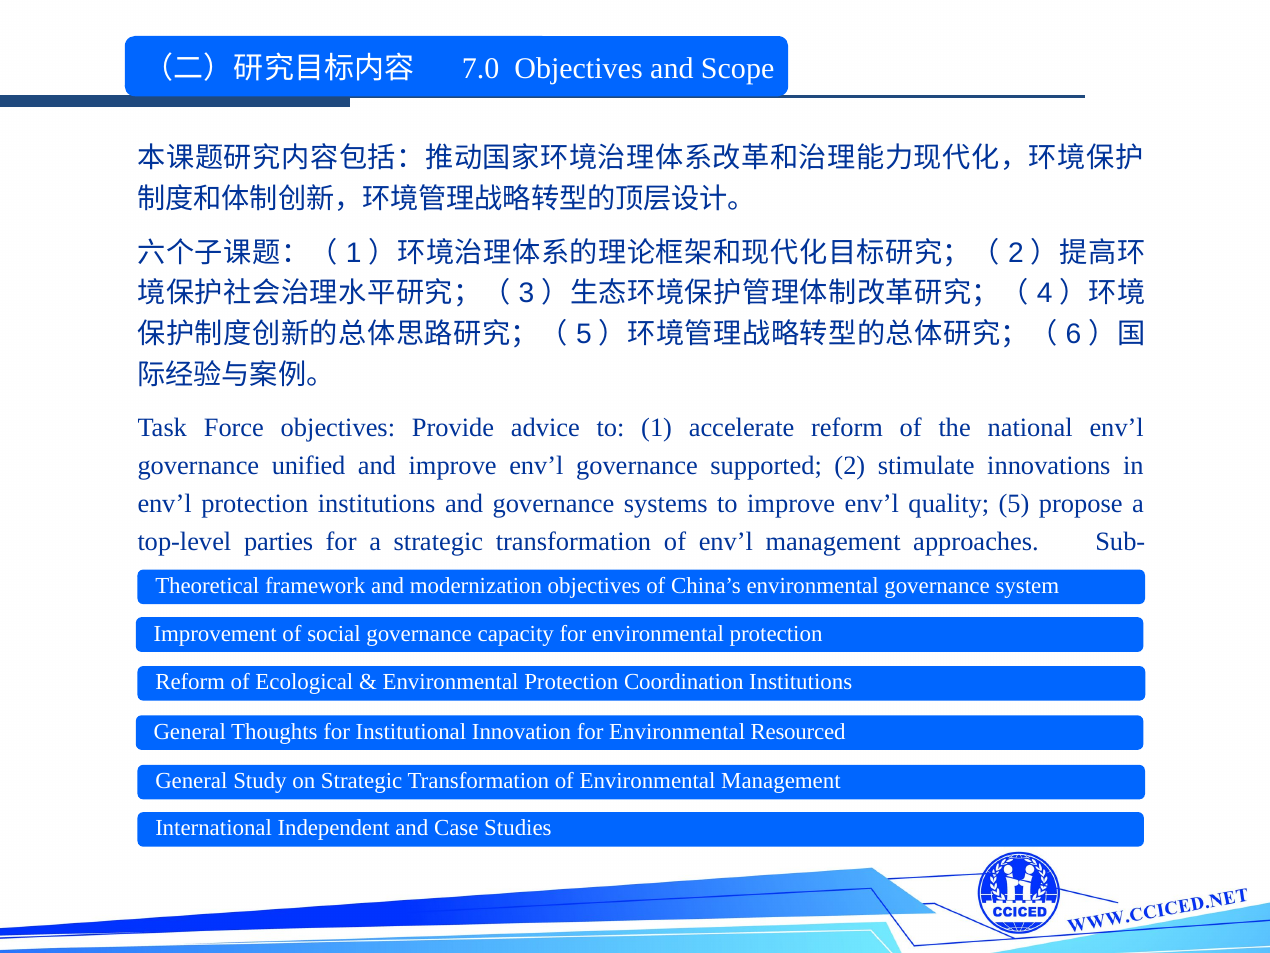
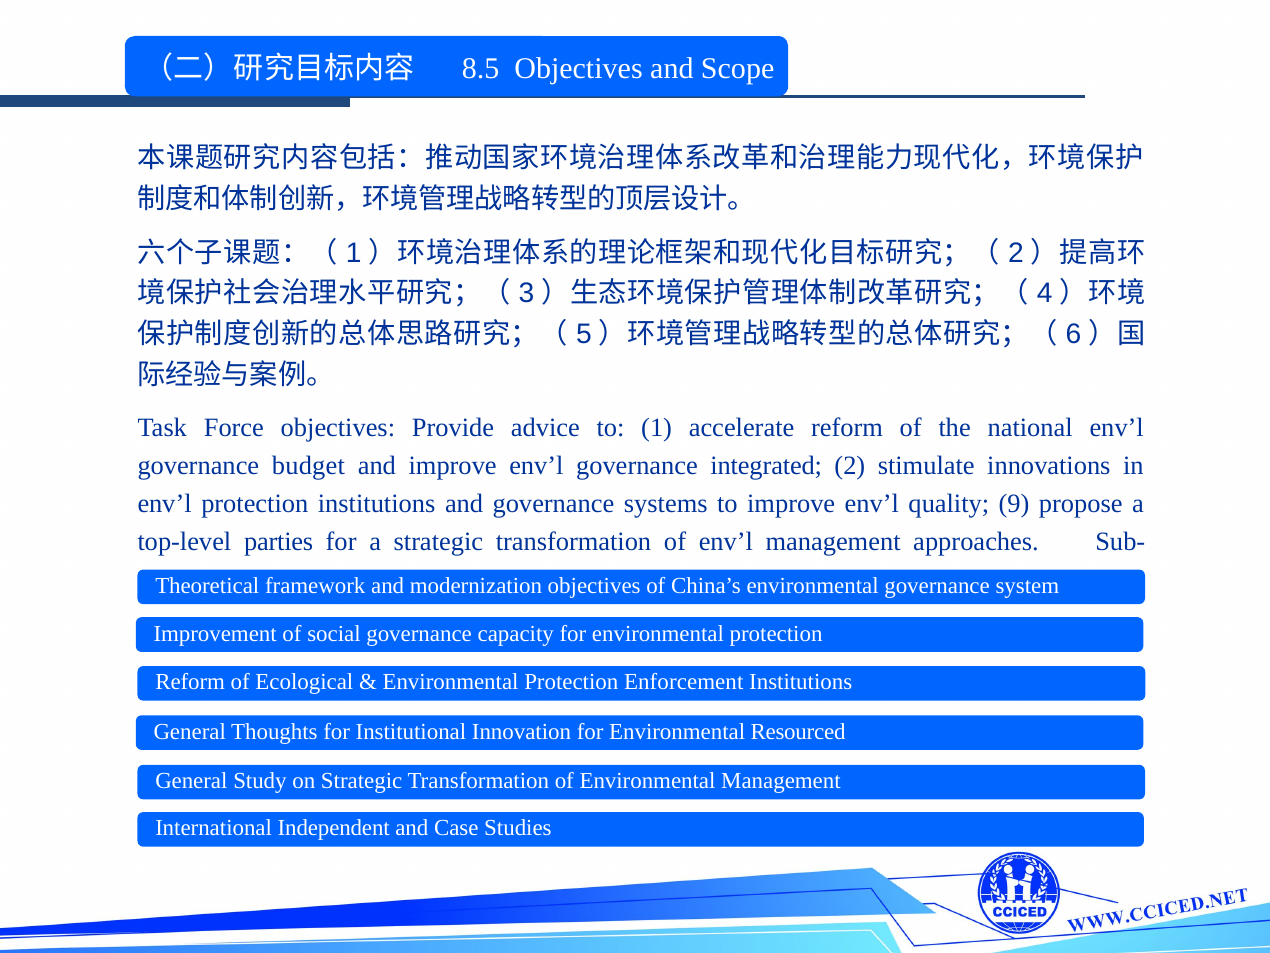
7.0: 7.0 -> 8.5
unified: unified -> budget
supported: supported -> integrated
quality 5: 5 -> 9
Coordination: Coordination -> Enforcement
